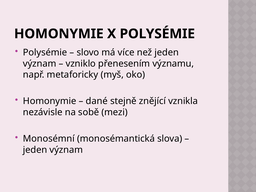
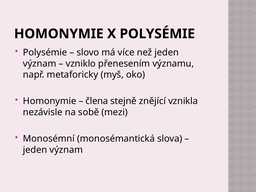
dané: dané -> člena
